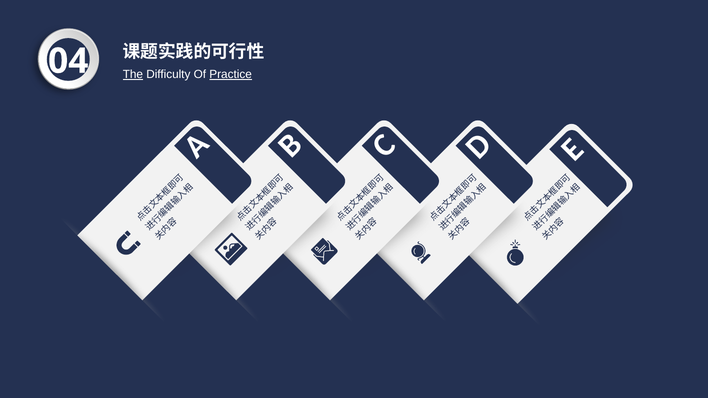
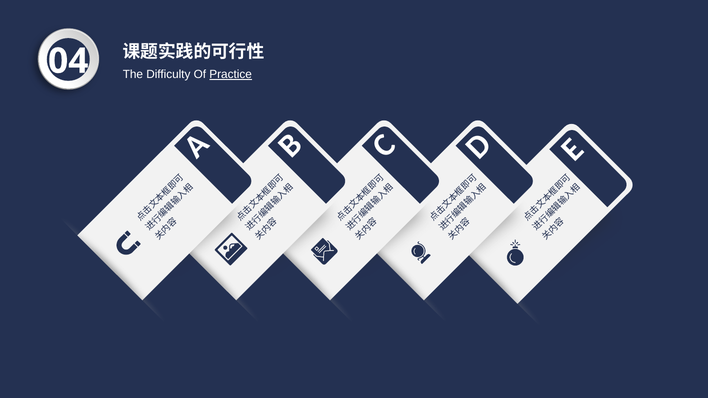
The underline: present -> none
